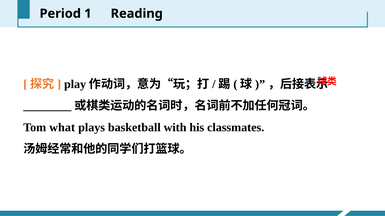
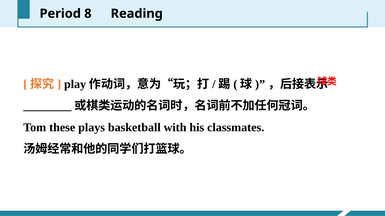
1: 1 -> 8
what: what -> these
